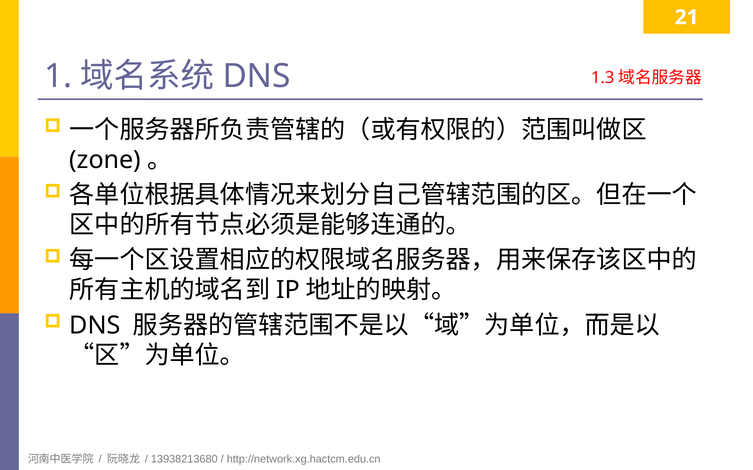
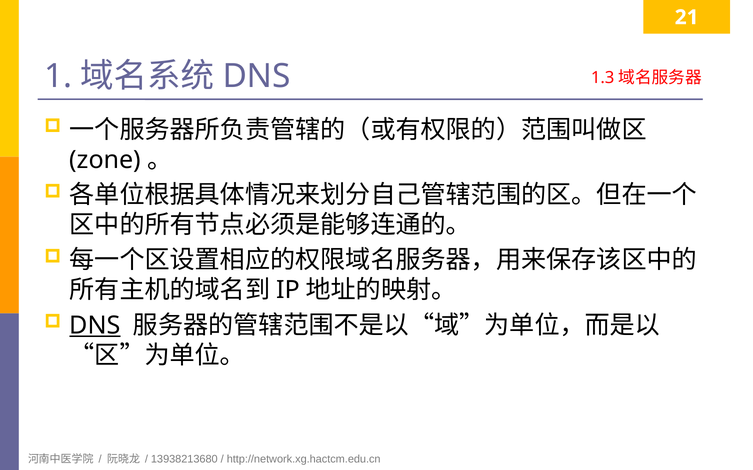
DNS at (95, 326) underline: none -> present
